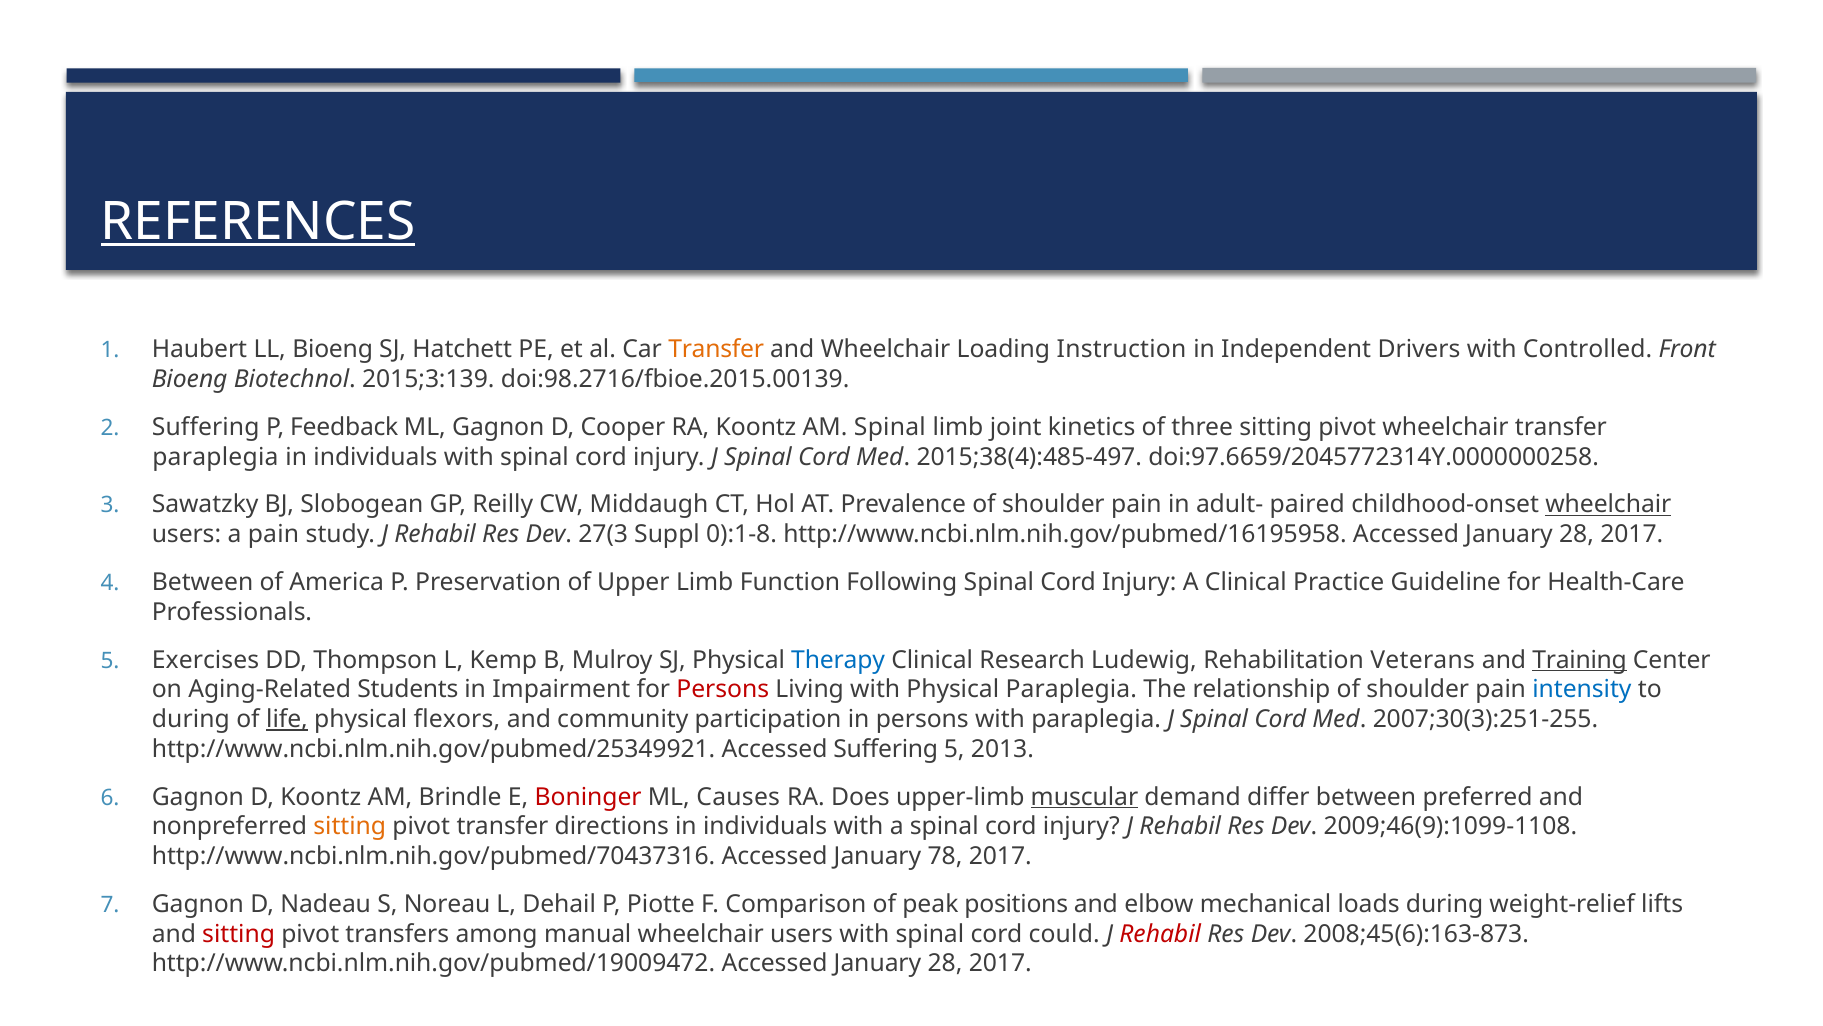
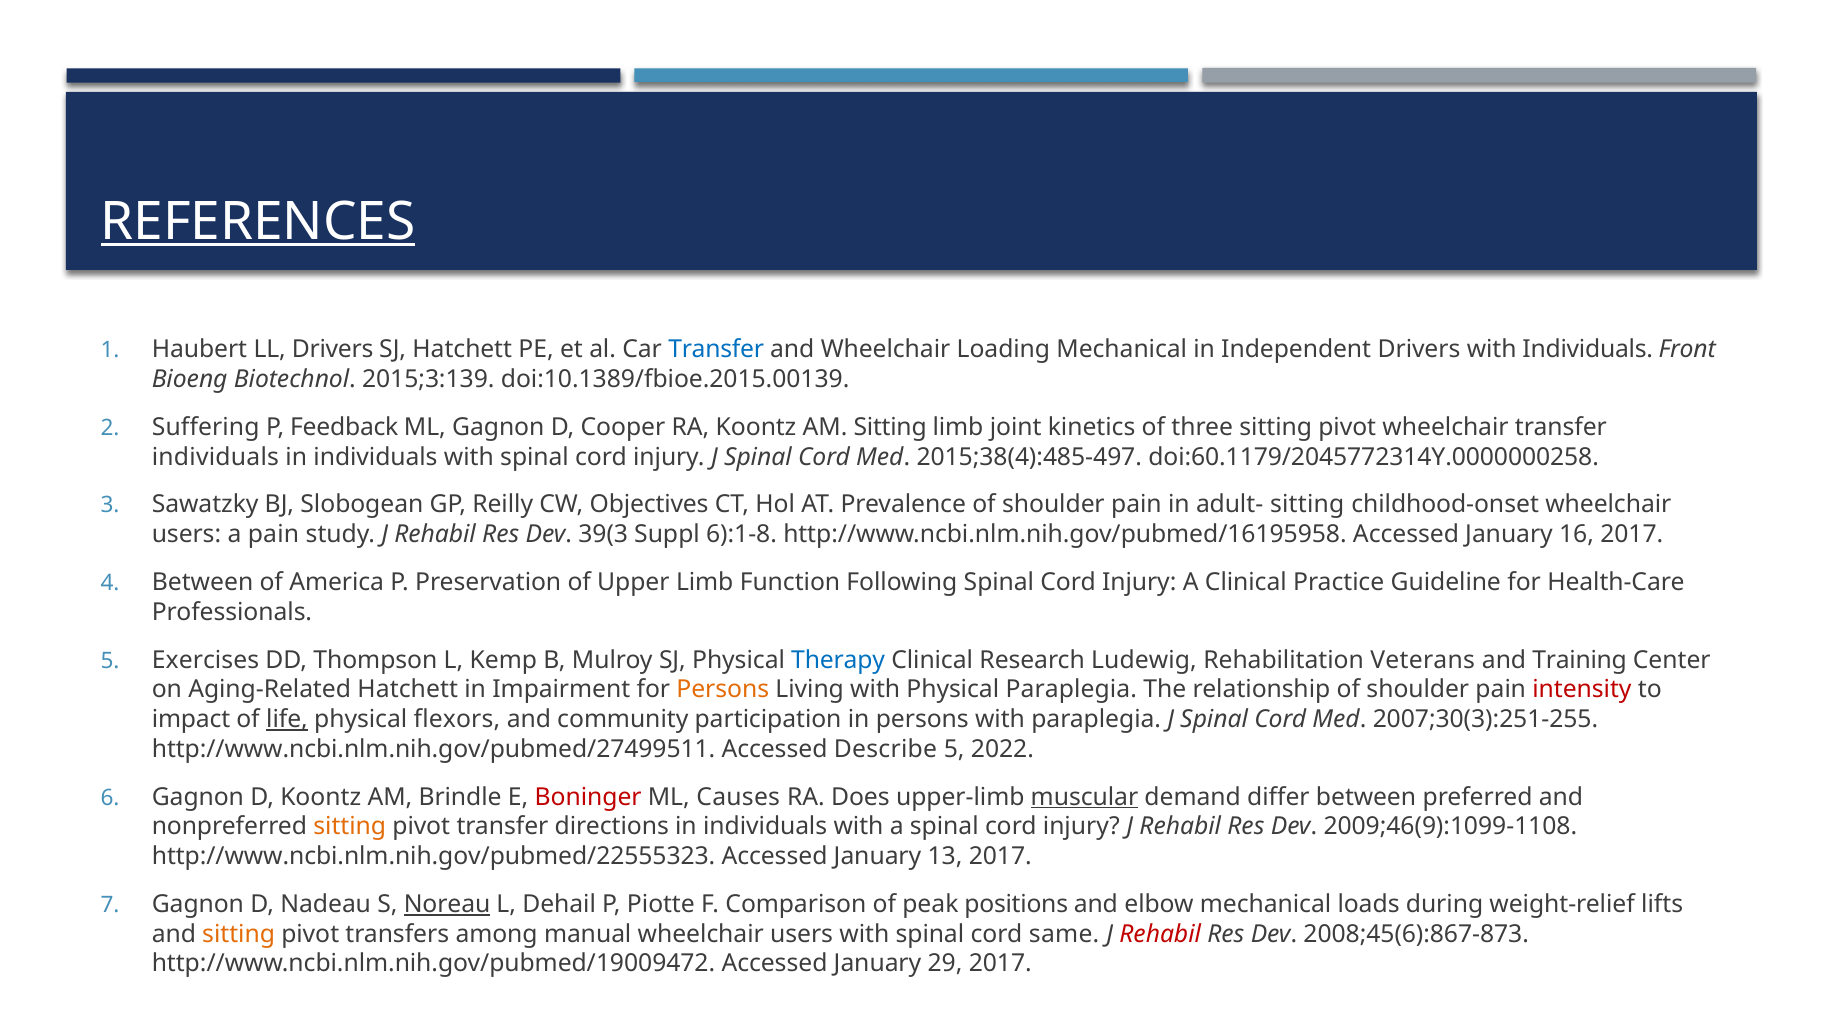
LL Bioeng: Bioeng -> Drivers
Transfer at (716, 349) colour: orange -> blue
Loading Instruction: Instruction -> Mechanical
with Controlled: Controlled -> Individuals
doi:98.2716/fbioe.2015.00139: doi:98.2716/fbioe.2015.00139 -> doi:10.1389/fbioe.2015.00139
AM Spinal: Spinal -> Sitting
paraplegia at (215, 457): paraplegia -> individuals
doi:97.6659/2045772314Y.0000000258: doi:97.6659/2045772314Y.0000000258 -> doi:60.1179/2045772314Y.0000000258
Middaugh: Middaugh -> Objectives
adult- paired: paired -> sitting
wheelchair at (1608, 505) underline: present -> none
27(3: 27(3 -> 39(3
0):1-8: 0):1-8 -> 6):1-8
http://www.ncbi.nlm.nih.gov/pubmed/16195958 Accessed January 28: 28 -> 16
Training underline: present -> none
Aging-Related Students: Students -> Hatchett
Persons at (723, 689) colour: red -> orange
intensity colour: blue -> red
during at (191, 719): during -> impact
http://www.ncbi.nlm.nih.gov/pubmed/25349921: http://www.ncbi.nlm.nih.gov/pubmed/25349921 -> http://www.ncbi.nlm.nih.gov/pubmed/27499511
Accessed Suffering: Suffering -> Describe
2013: 2013 -> 2022
http://www.ncbi.nlm.nih.gov/pubmed/70437316: http://www.ncbi.nlm.nih.gov/pubmed/70437316 -> http://www.ncbi.nlm.nih.gov/pubmed/22555323
78: 78 -> 13
Noreau underline: none -> present
sitting at (239, 933) colour: red -> orange
could: could -> same
2008;45(6):163-873: 2008;45(6):163-873 -> 2008;45(6):867-873
http://www.ncbi.nlm.nih.gov/pubmed/19009472 Accessed January 28: 28 -> 29
